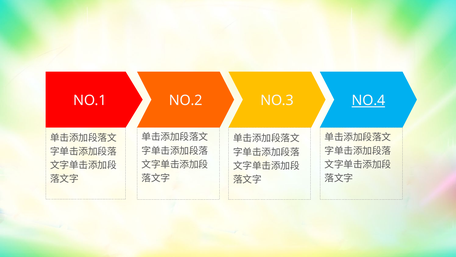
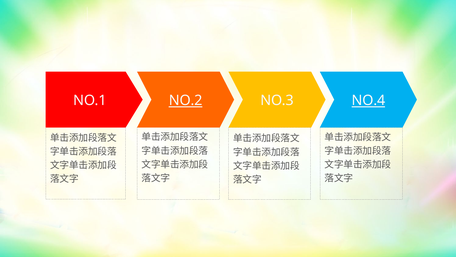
NO.2 underline: none -> present
